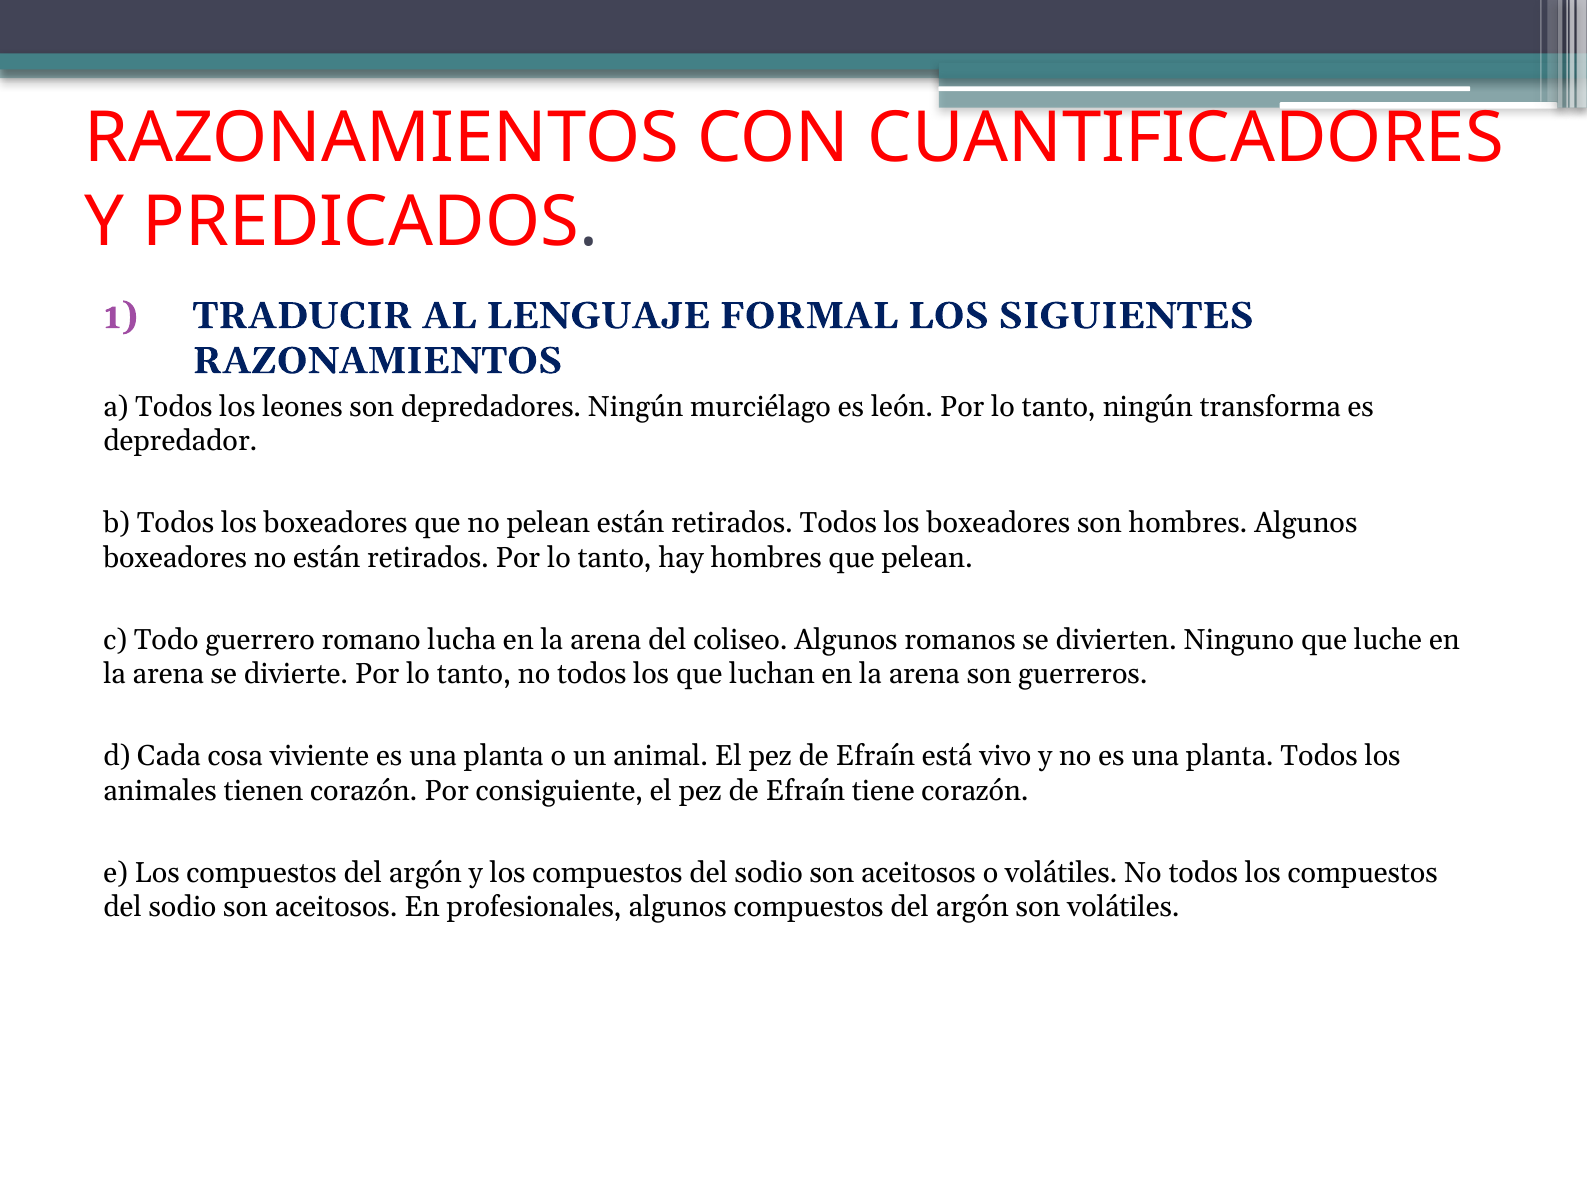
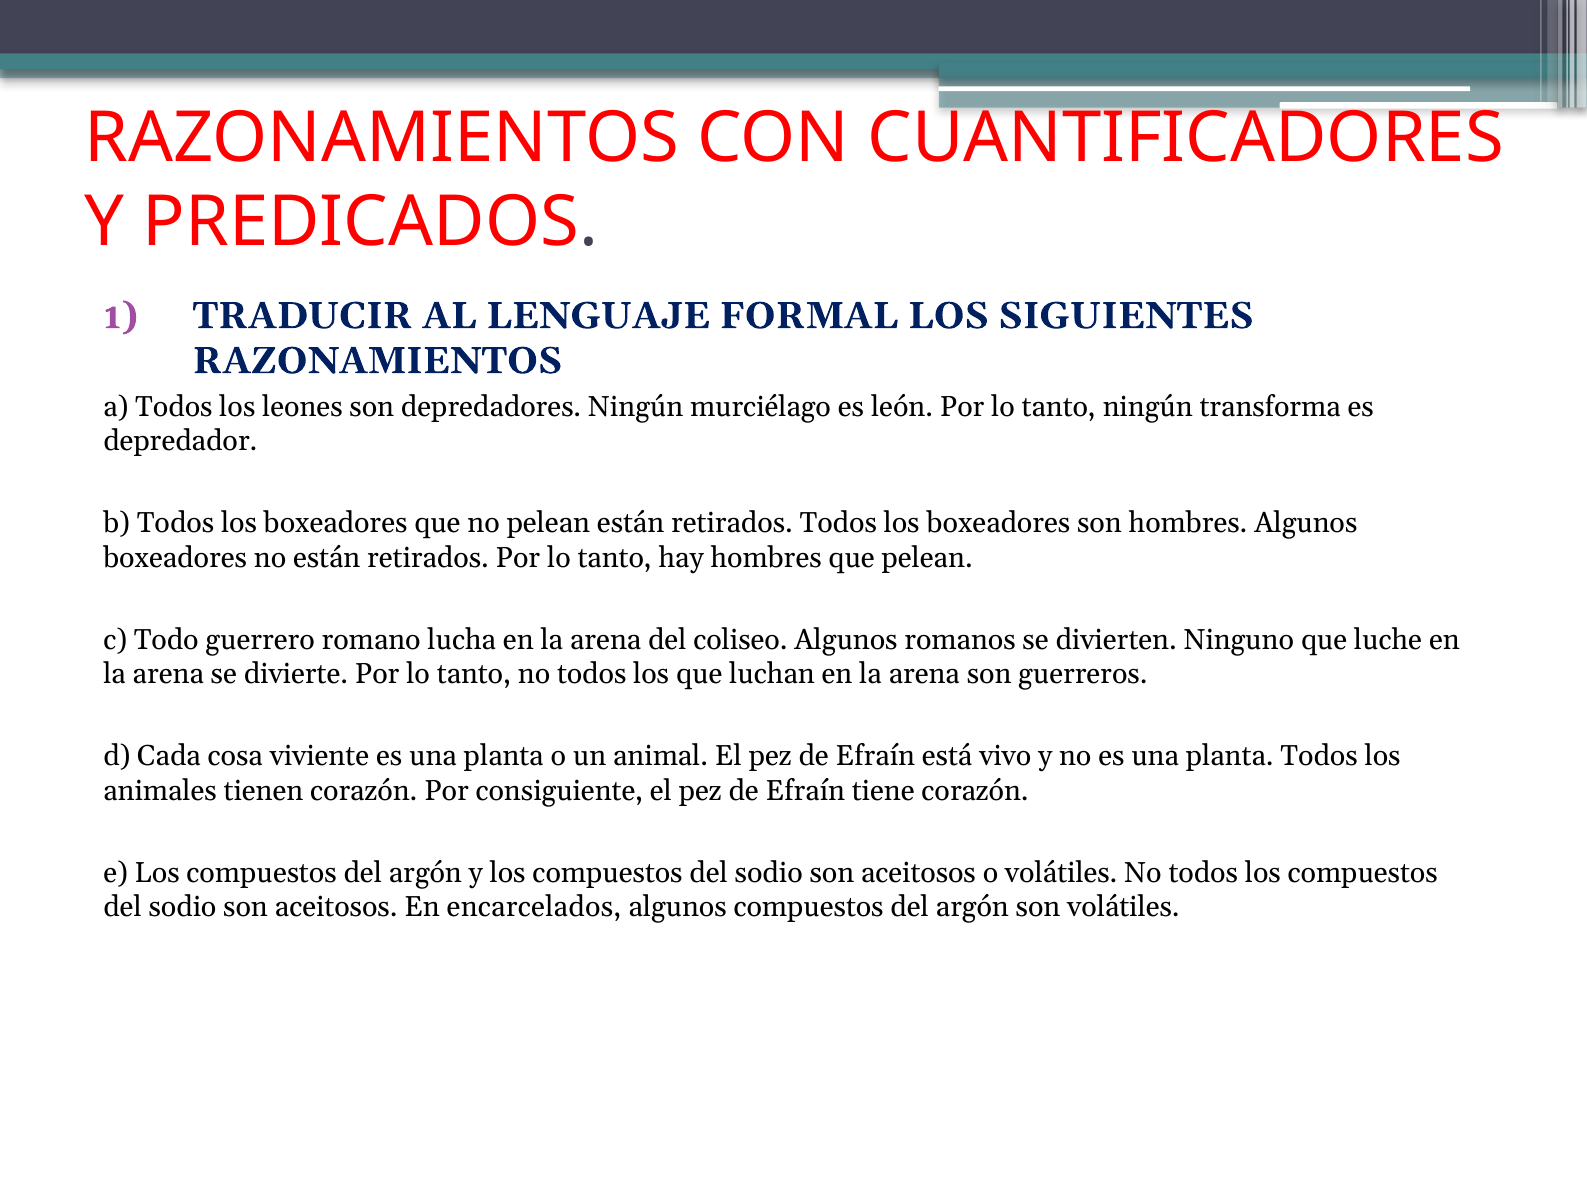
profesionales: profesionales -> encarcelados
